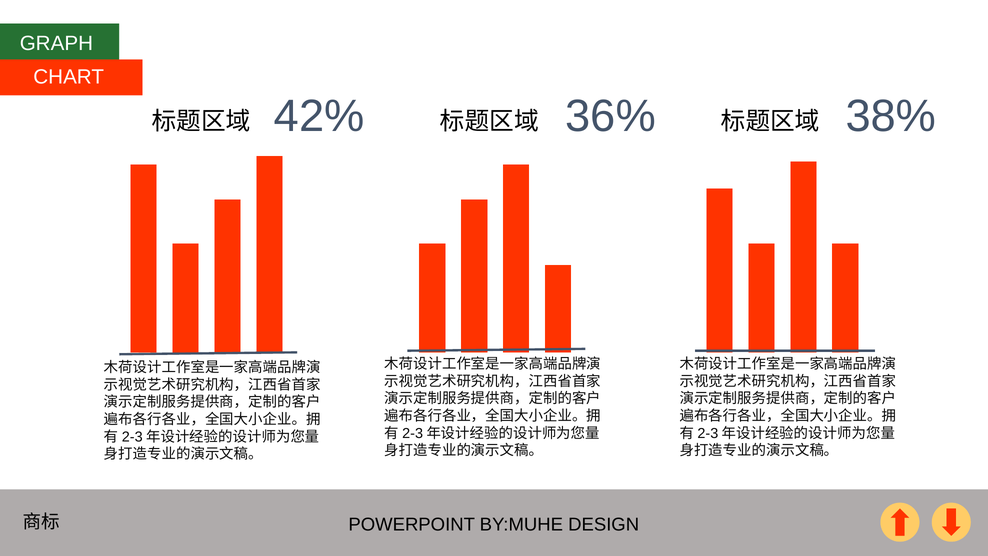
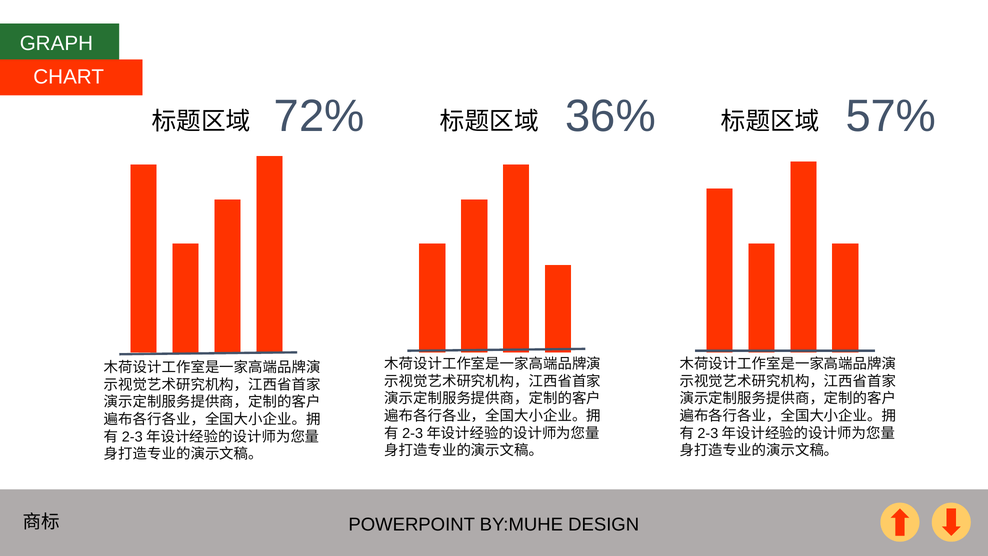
42%: 42% -> 72%
38%: 38% -> 57%
